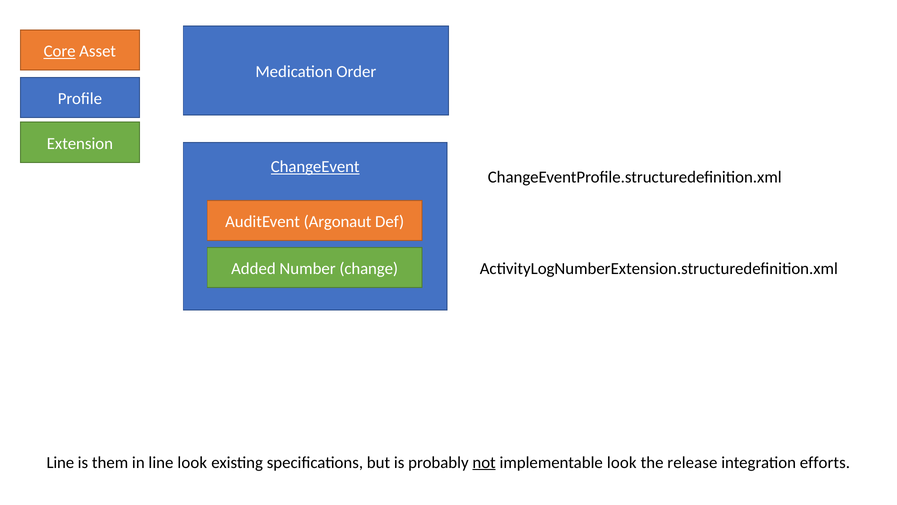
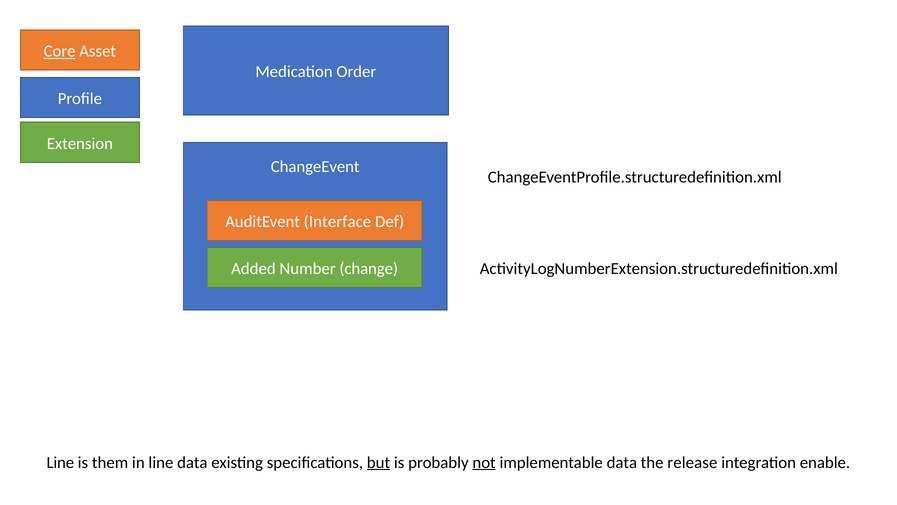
ChangeEvent underline: present -> none
Argonaut: Argonaut -> Interface
line look: look -> data
but underline: none -> present
implementable look: look -> data
efforts: efforts -> enable
